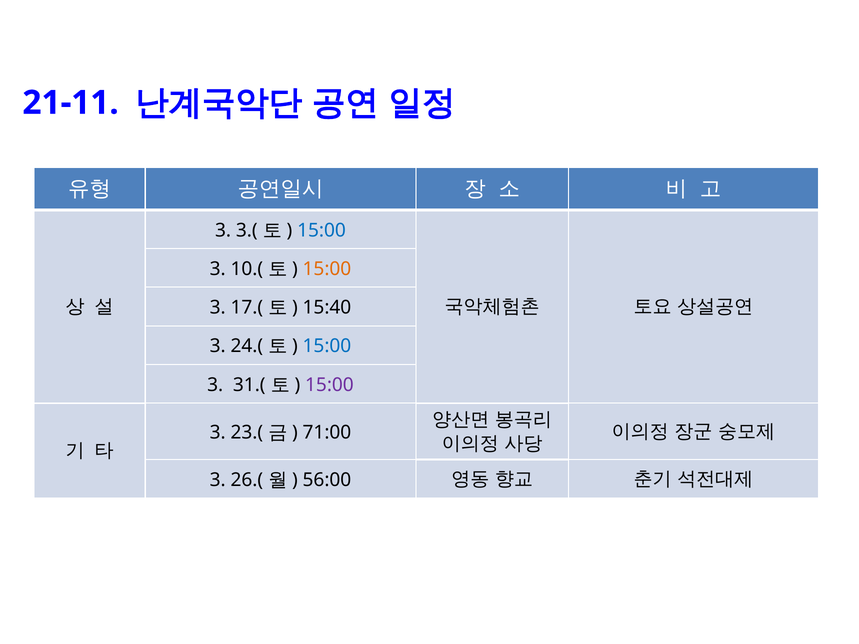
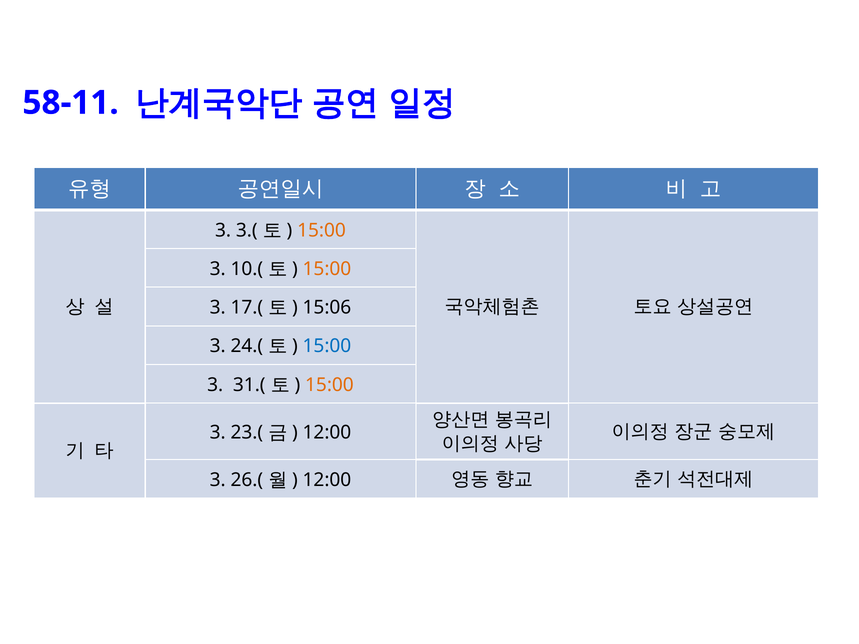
21-11: 21-11 -> 58-11
15:00 at (321, 230) colour: blue -> orange
15:40: 15:40 -> 15:06
15:00 at (329, 385) colour: purple -> orange
71:00 at (327, 433): 71:00 -> 12:00
56:00 at (327, 480): 56:00 -> 12:00
